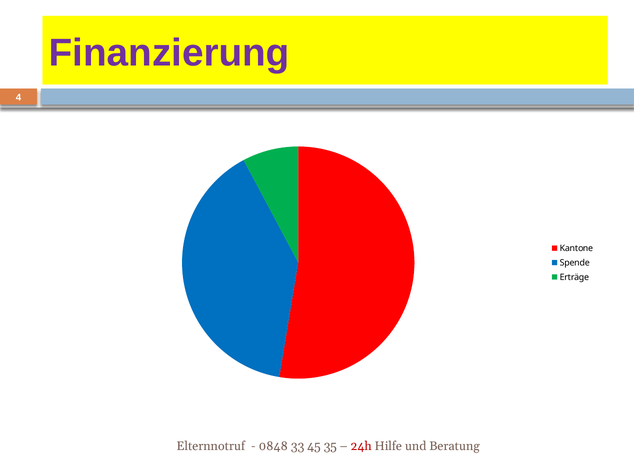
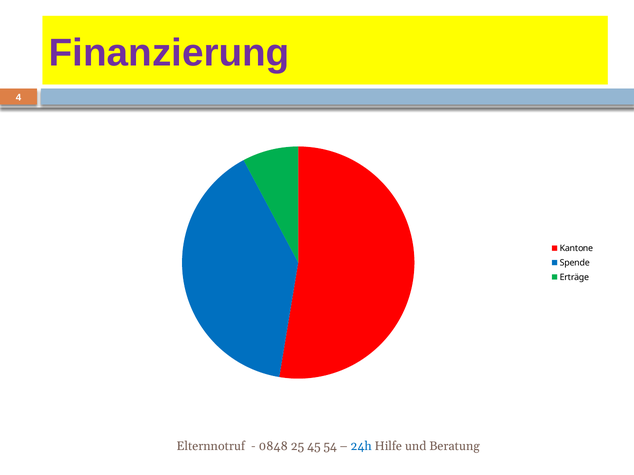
33: 33 -> 25
35: 35 -> 54
24h colour: red -> blue
